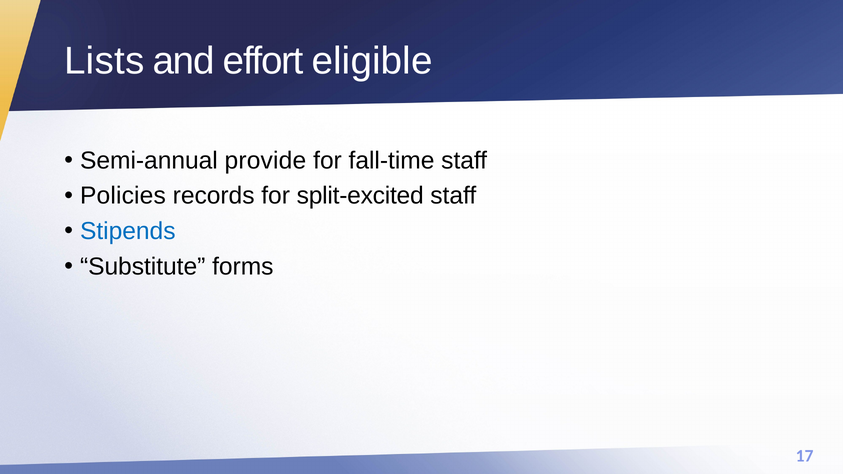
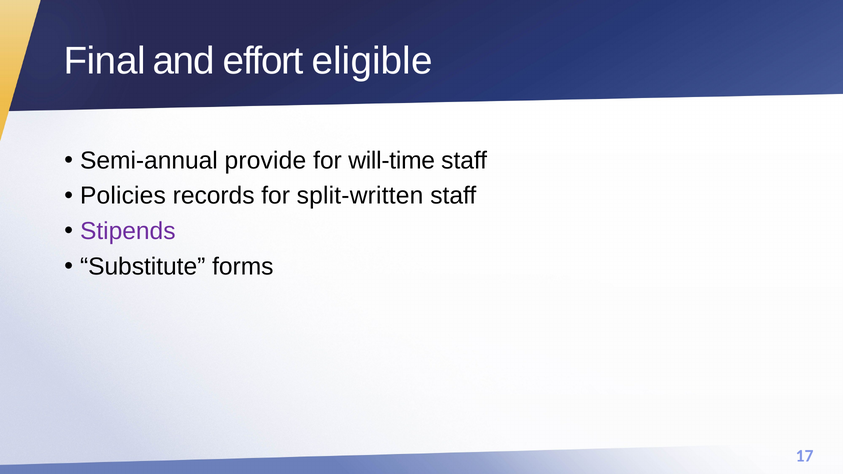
Lists: Lists -> Final
fall-time: fall-time -> will-time
split-excited: split-excited -> split-written
Stipends colour: blue -> purple
